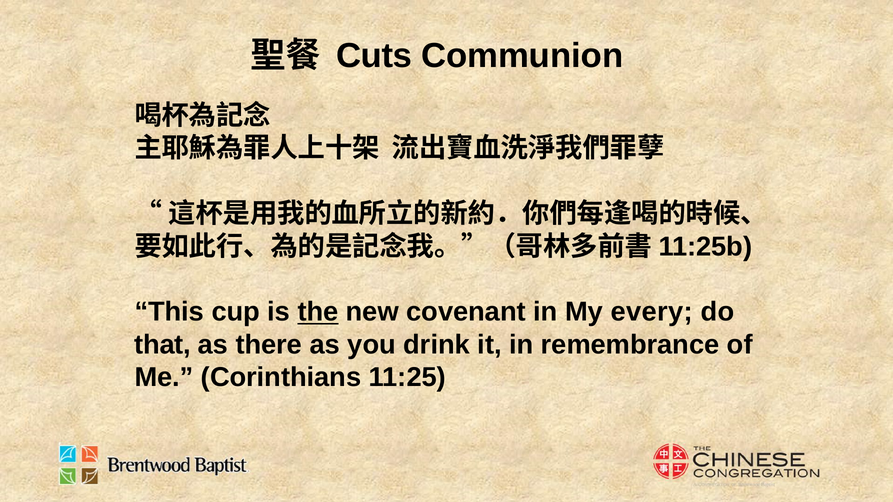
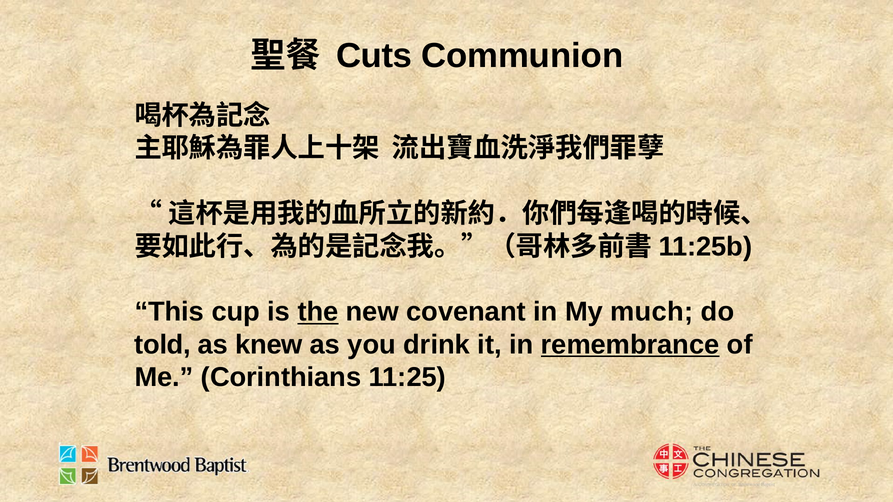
every: every -> much
that: that -> told
there: there -> knew
remembrance underline: none -> present
